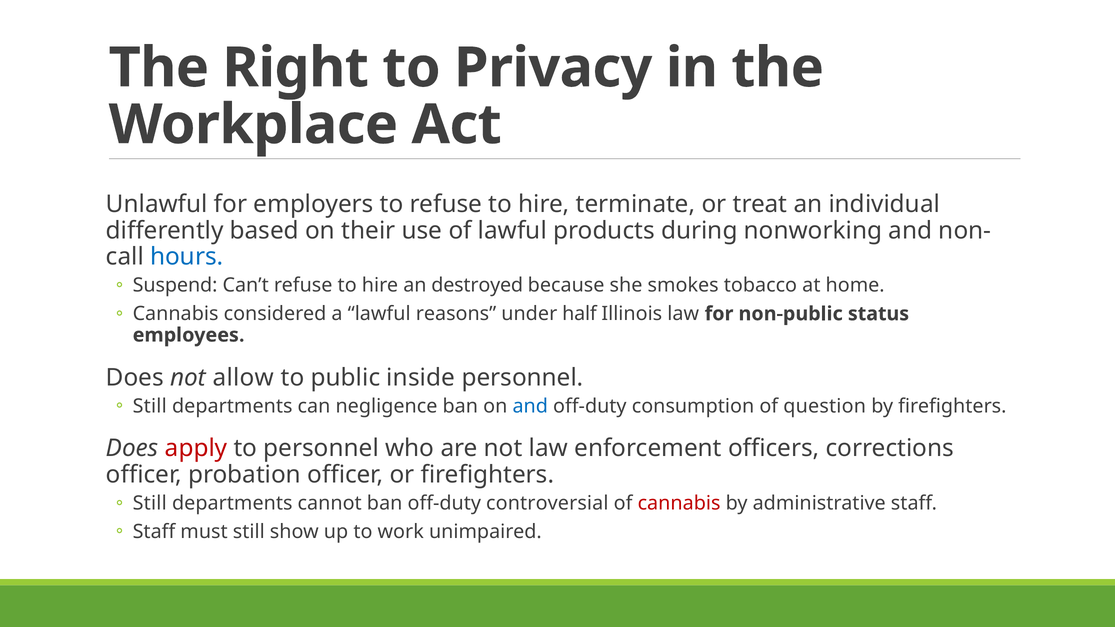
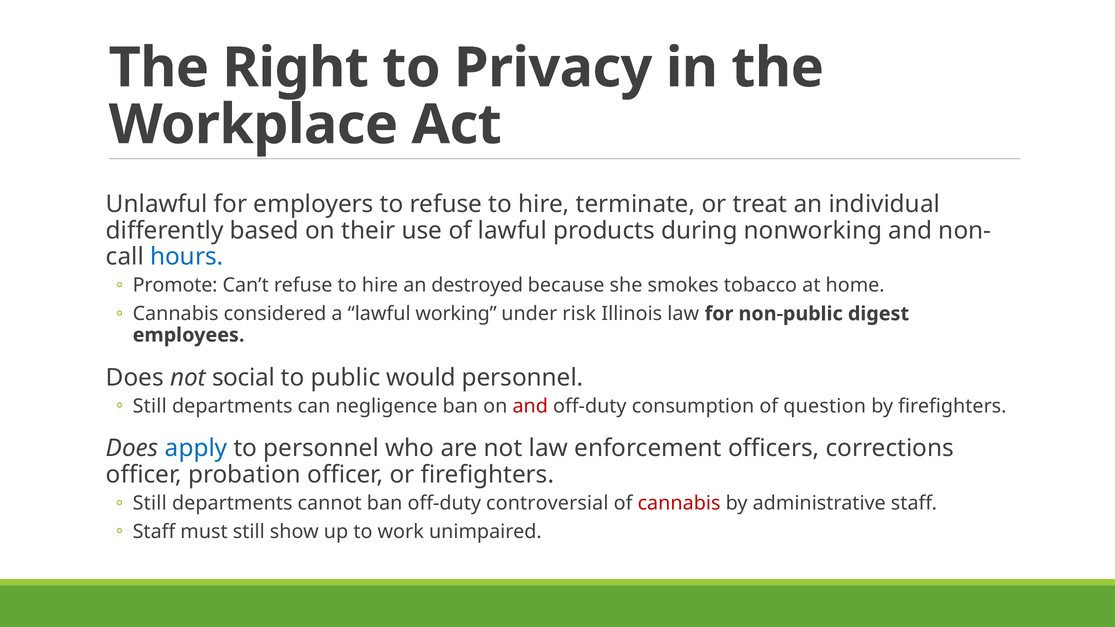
Suspend: Suspend -> Promote
reasons: reasons -> working
half: half -> risk
status: status -> digest
allow: allow -> social
inside: inside -> would
and at (530, 406) colour: blue -> red
apply colour: red -> blue
